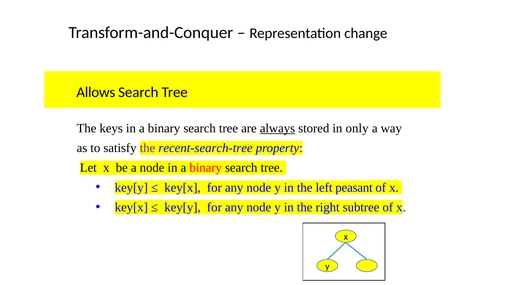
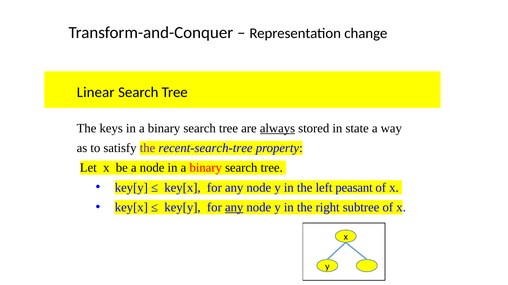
Allows: Allows -> Linear
only: only -> state
any at (234, 208) underline: none -> present
